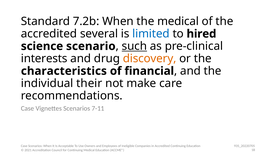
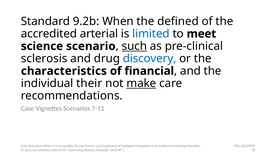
7.2b: 7.2b -> 9.2b
the medical: medical -> defined
several: several -> arterial
hired: hired -> meet
interests: interests -> sclerosis
discovery colour: orange -> blue
make underline: none -> present
